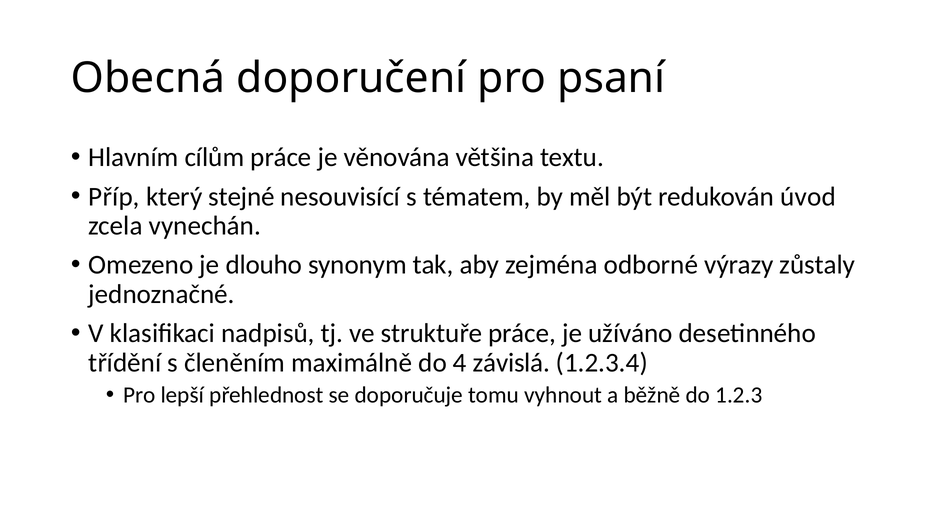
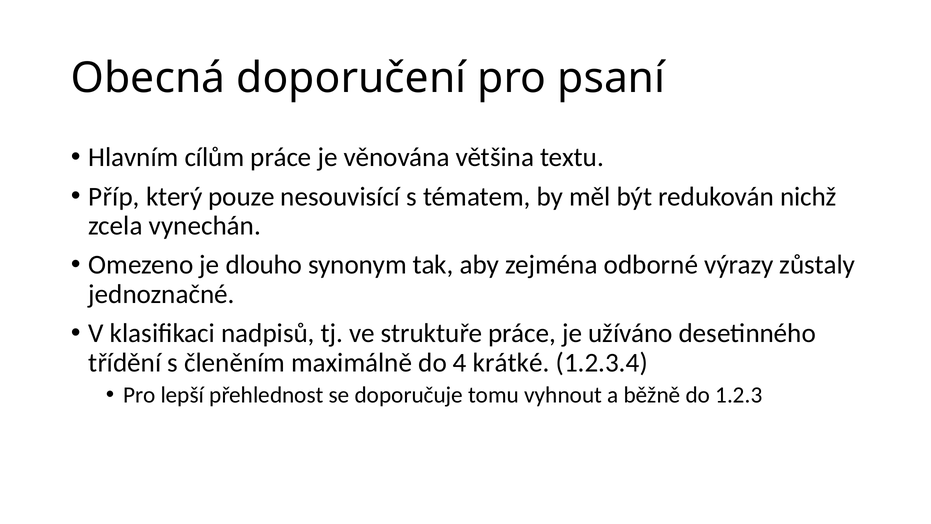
stejné: stejné -> pouze
úvod: úvod -> nichž
závislá: závislá -> krátké
